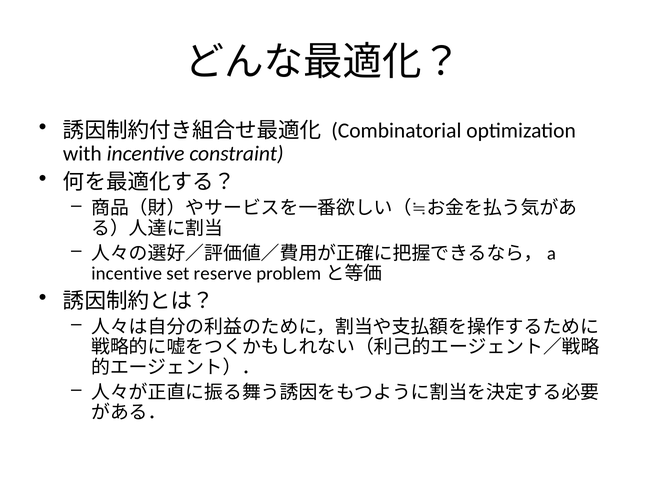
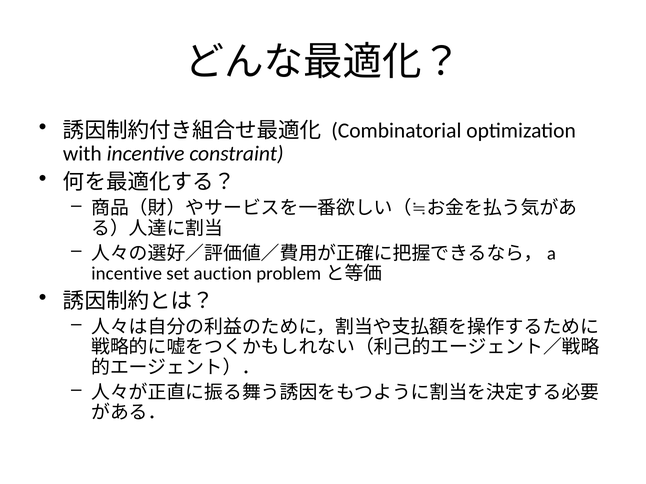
reserve: reserve -> auction
